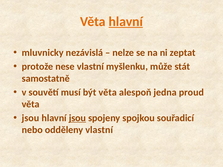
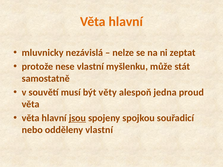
hlavní at (126, 22) underline: present -> none
být věta: věta -> věty
jsou at (31, 118): jsou -> věta
